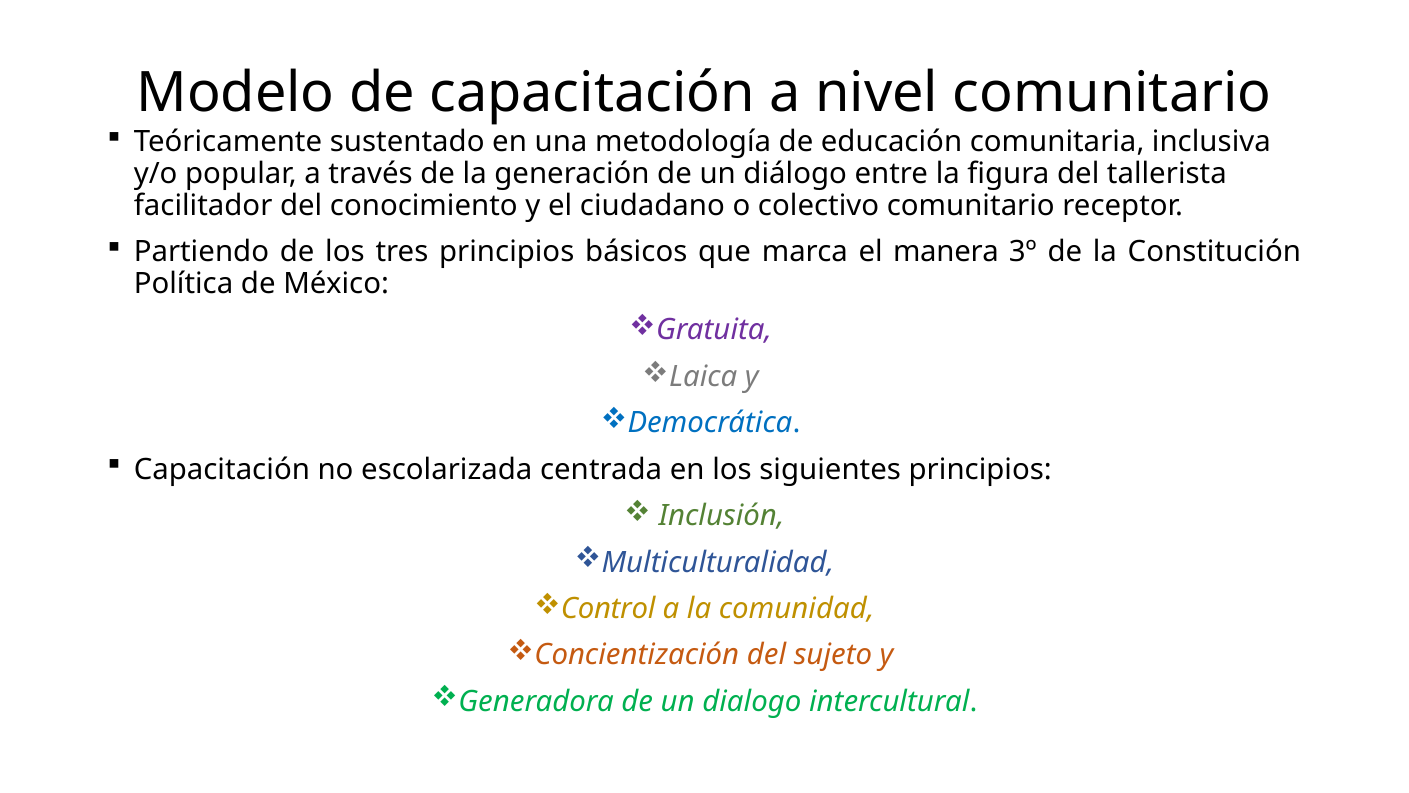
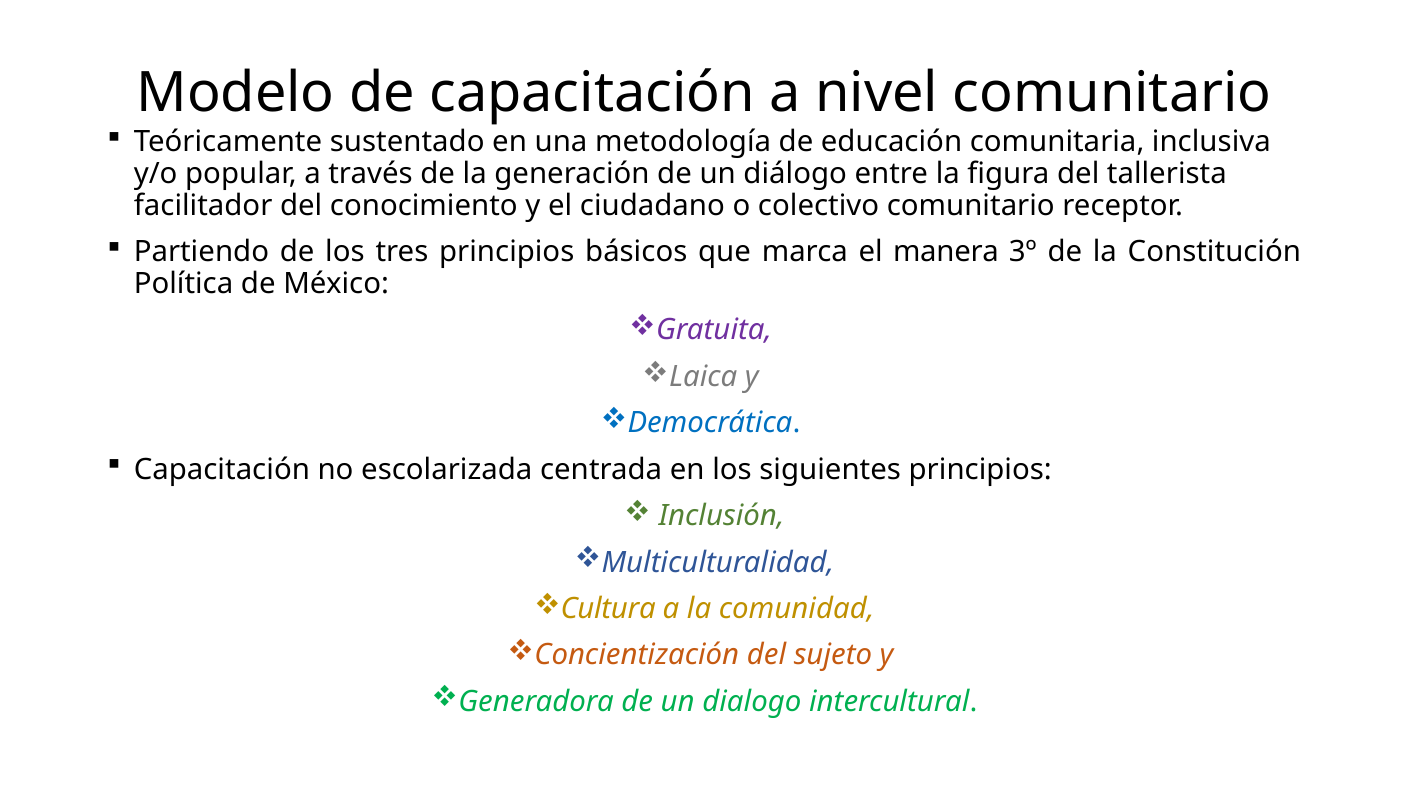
Control: Control -> Cultura
